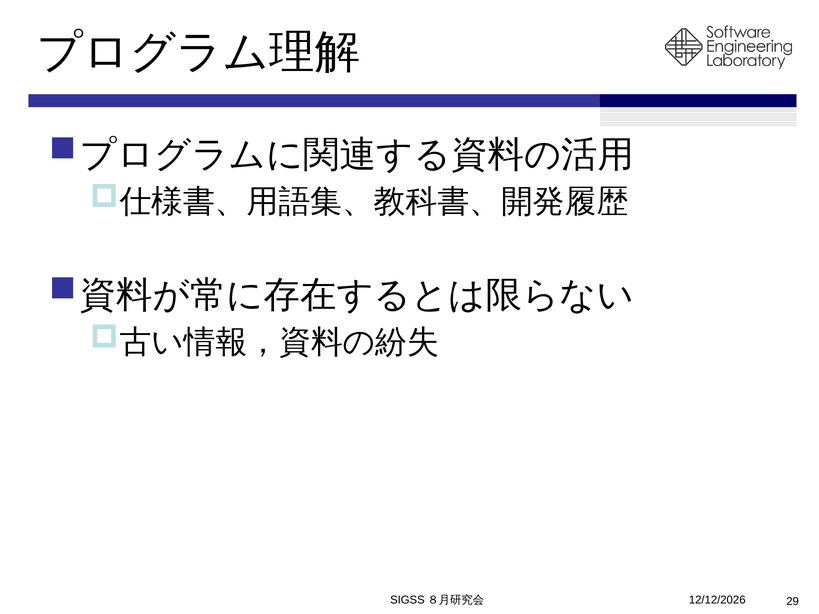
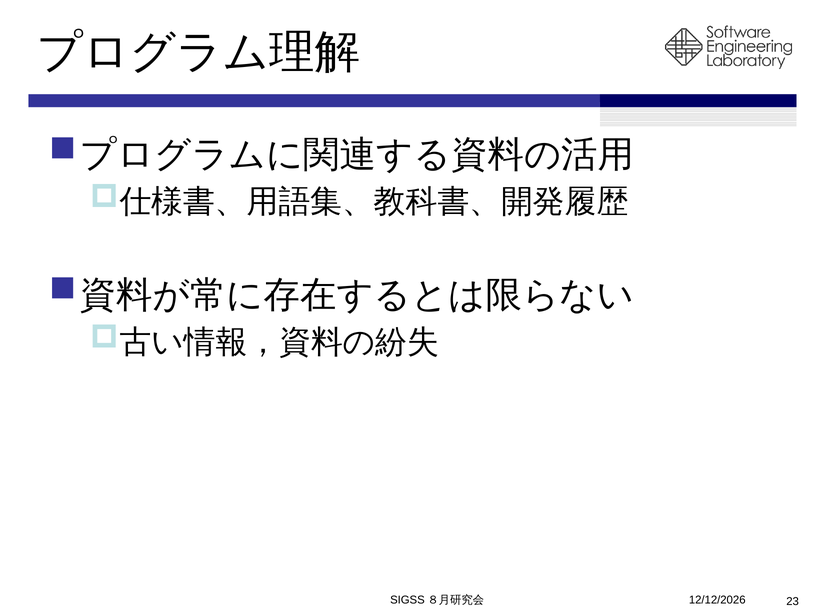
29: 29 -> 23
